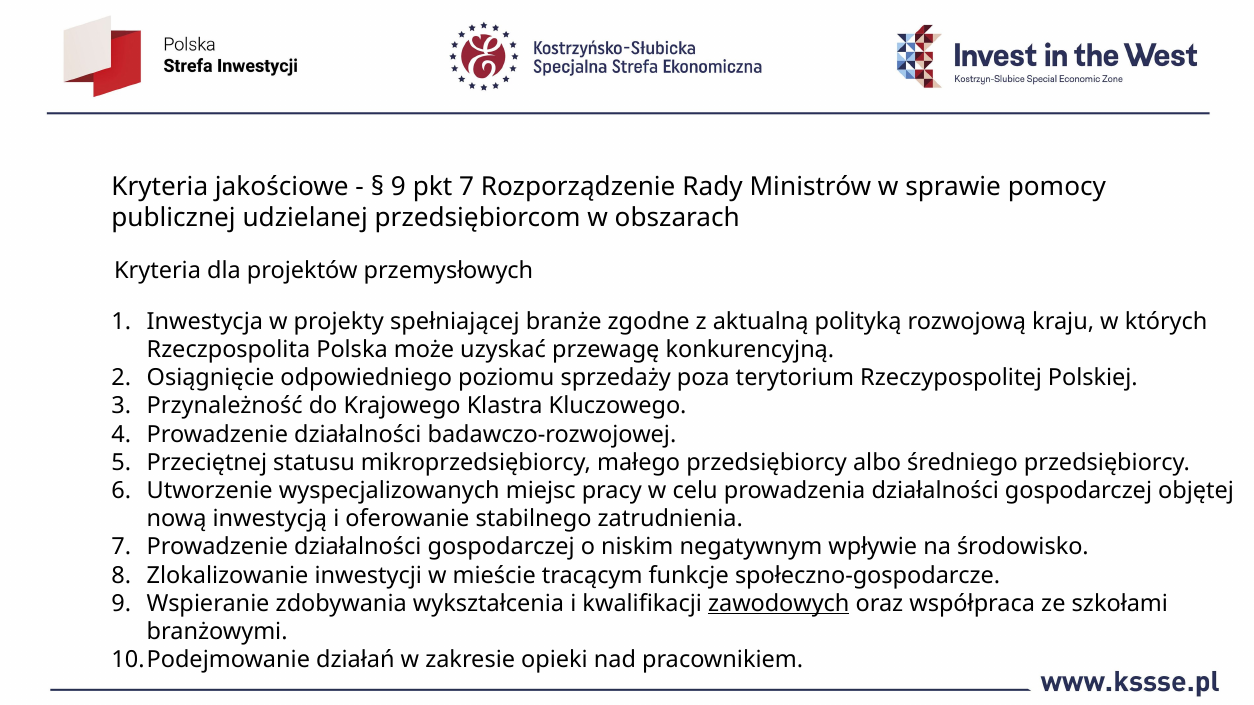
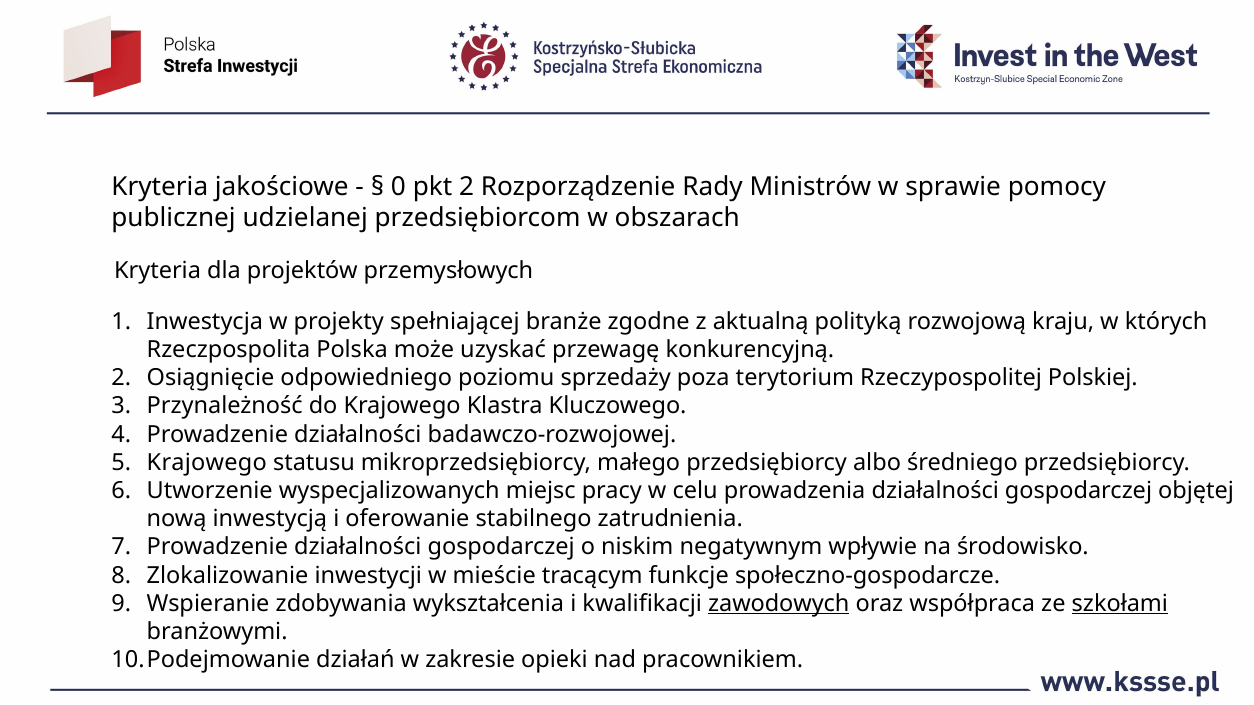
9 at (398, 187): 9 -> 0
pkt 7: 7 -> 2
Przeciętnej at (207, 463): Przeciętnej -> Krajowego
szkołami underline: none -> present
